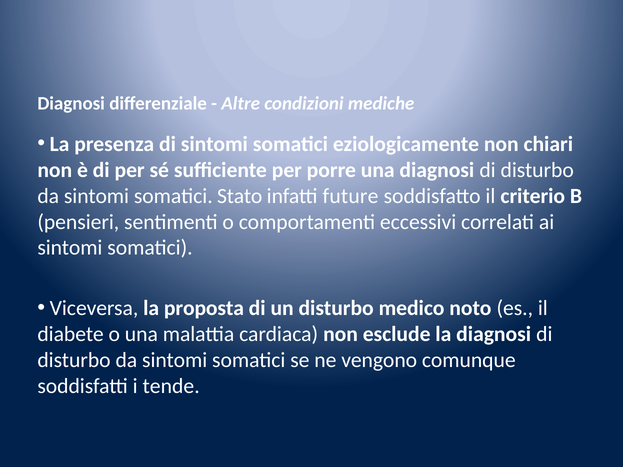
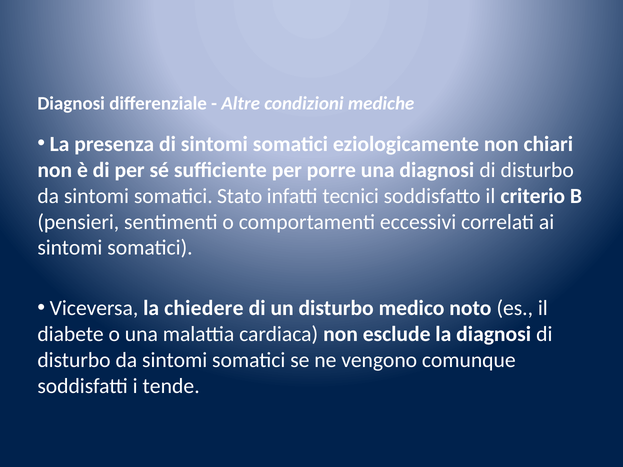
future: future -> tecnici
proposta: proposta -> chiedere
